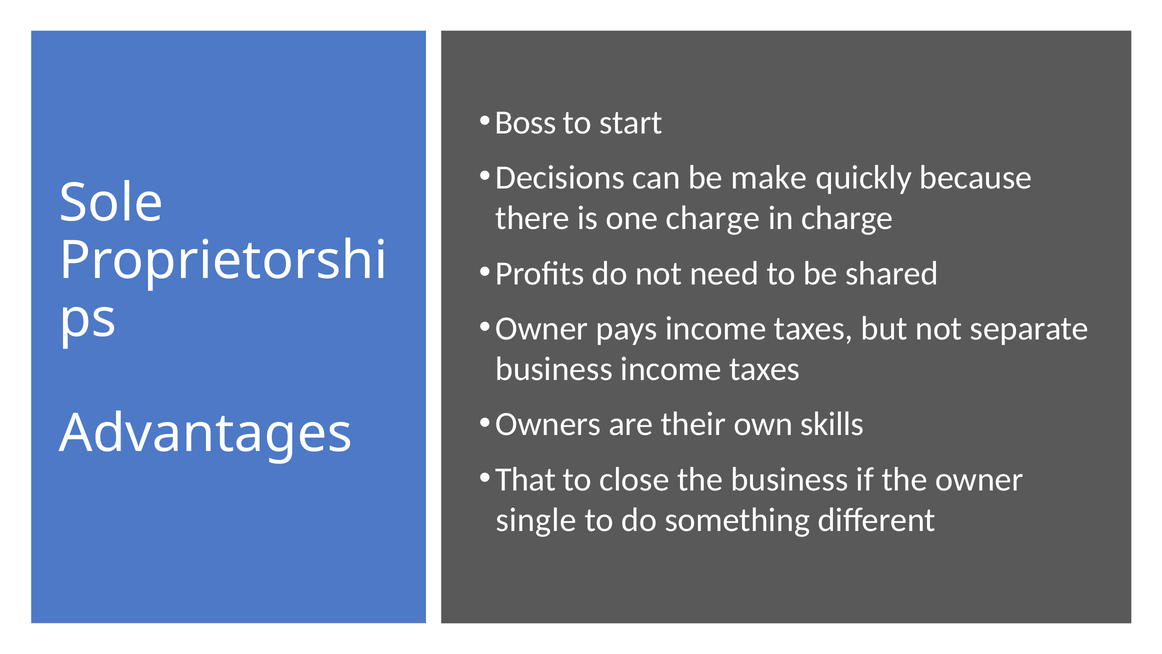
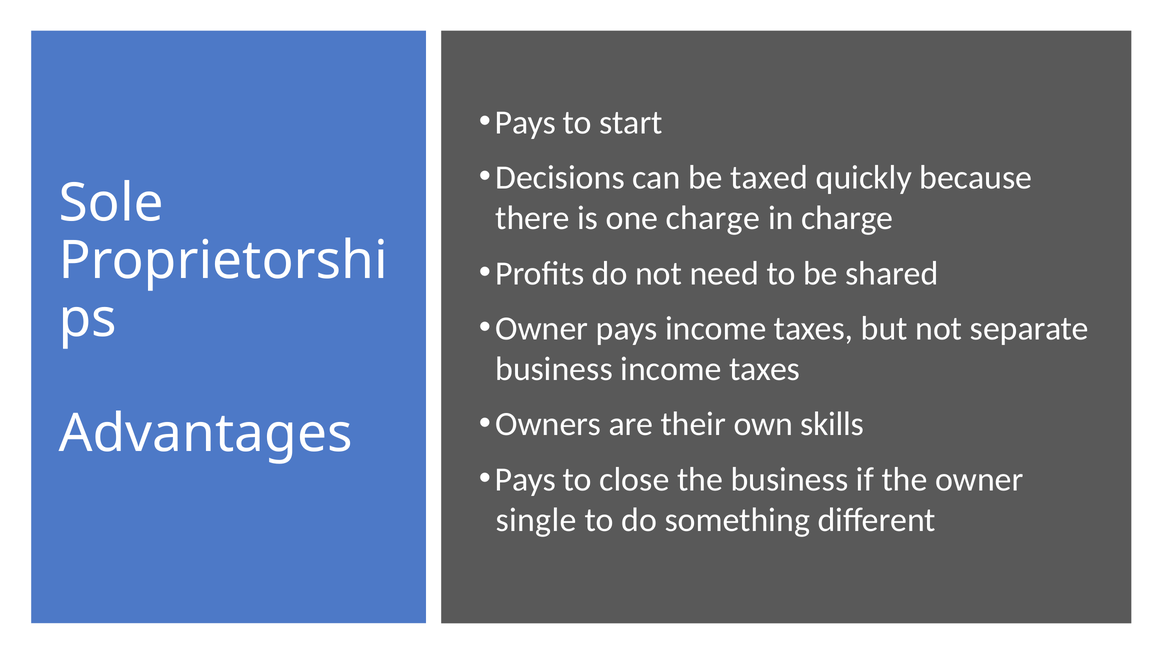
Boss at (526, 122): Boss -> Pays
make: make -> taxed
That at (526, 479): That -> Pays
